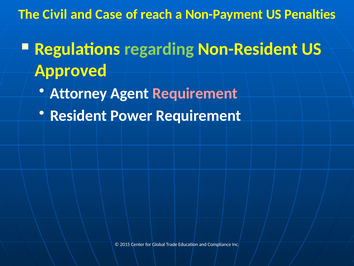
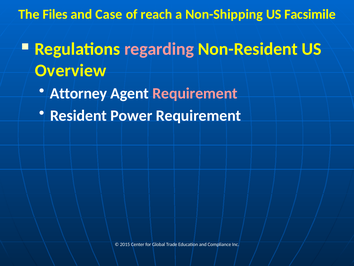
Civil: Civil -> Files
Non-Payment: Non-Payment -> Non-Shipping
Penalties: Penalties -> Facsimile
regarding colour: light green -> pink
Approved: Approved -> Overview
